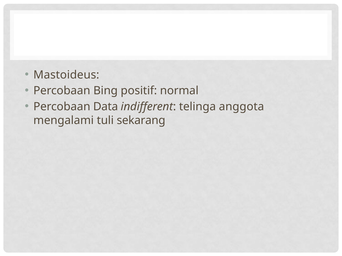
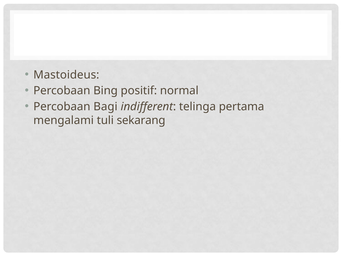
Data: Data -> Bagi
anggota: anggota -> pertama
